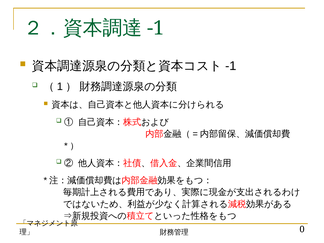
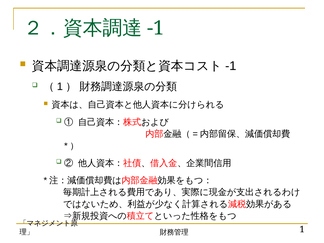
0 at (302, 230): 0 -> 1
